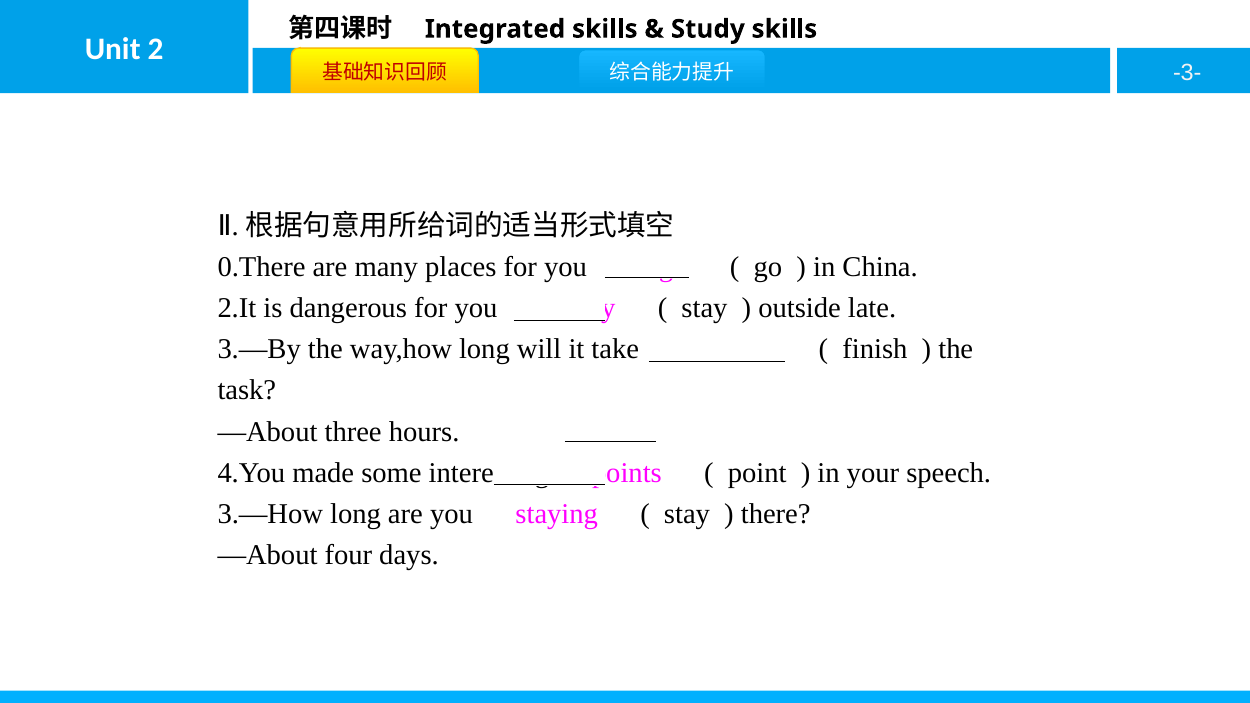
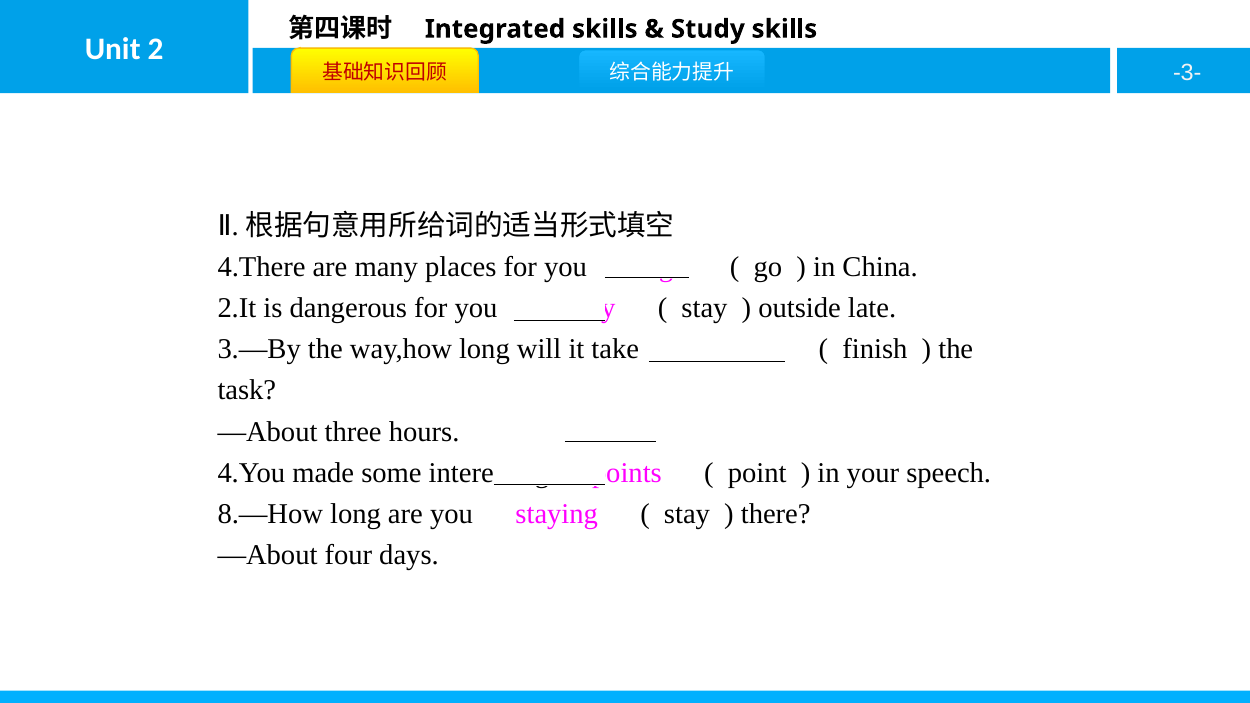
0.There: 0.There -> 4.There
3.—How: 3.—How -> 8.—How
